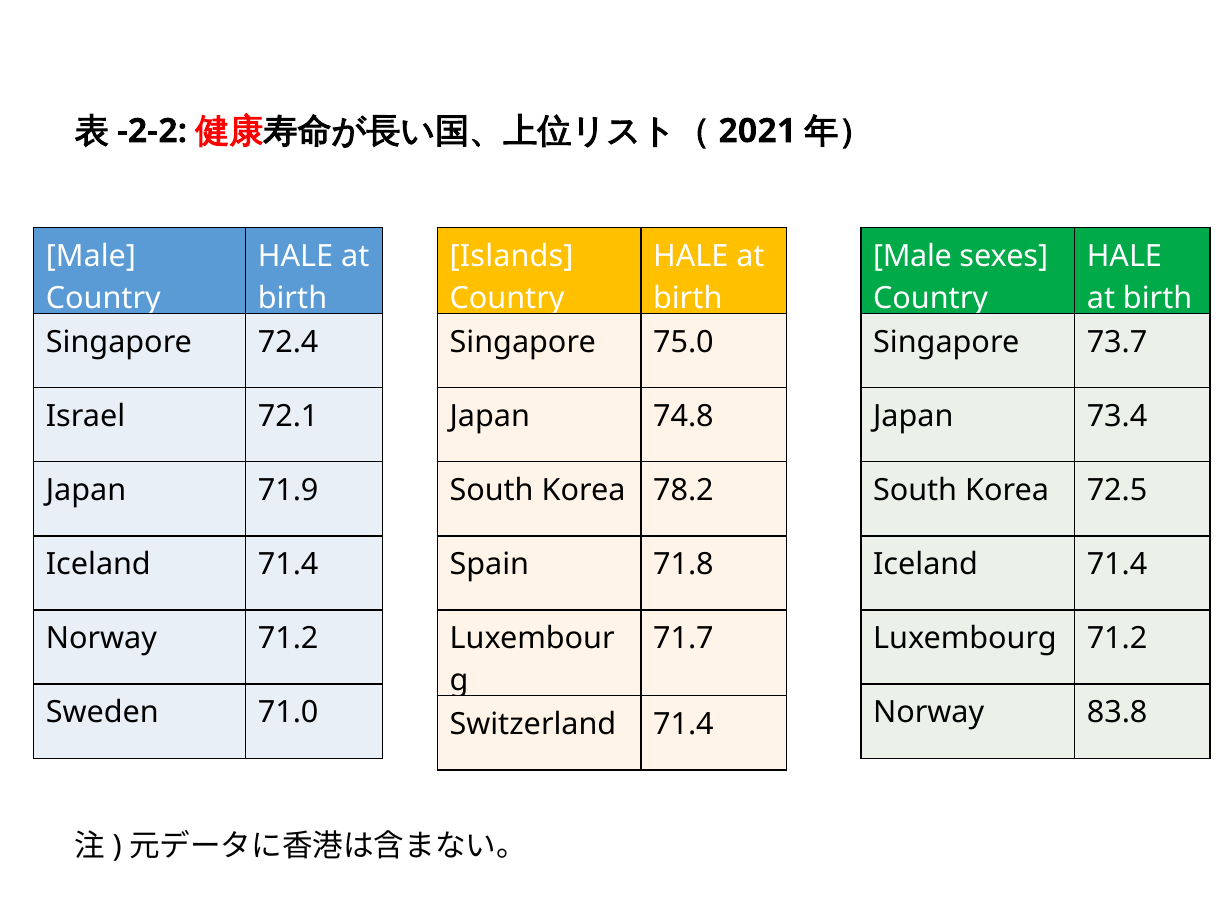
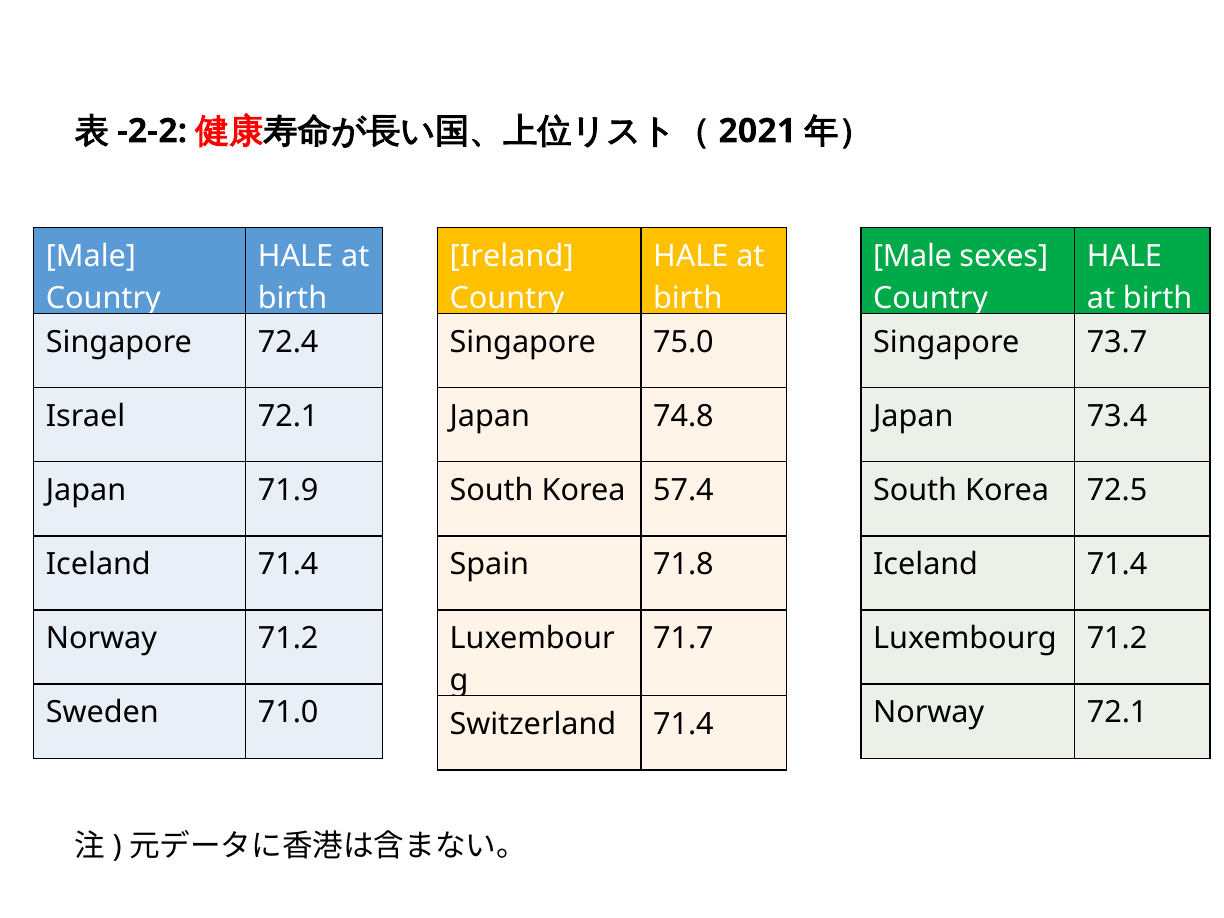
Islands: Islands -> Ireland
78.2: 78.2 -> 57.4
Norway 83.8: 83.8 -> 72.1
